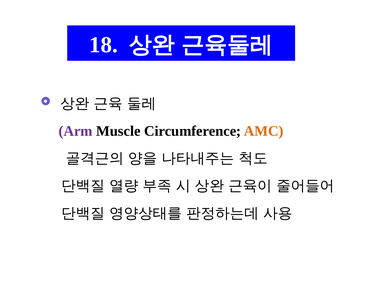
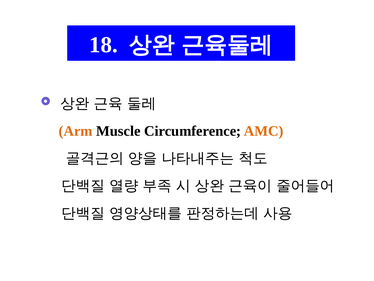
Arm colour: purple -> orange
